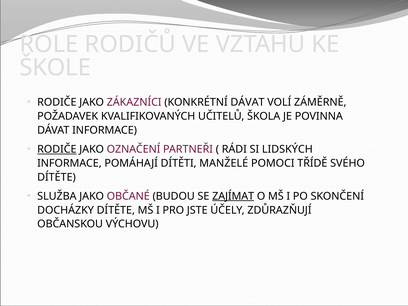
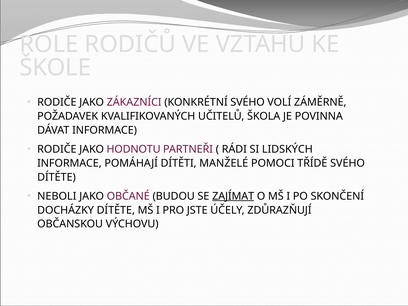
KONKRÉTNÍ DÁVAT: DÁVAT -> SVÉHO
RODIČE at (57, 149) underline: present -> none
OZNAČENÍ: OZNAČENÍ -> HODNOTU
SLUŽBA: SLUŽBA -> NEBOLI
